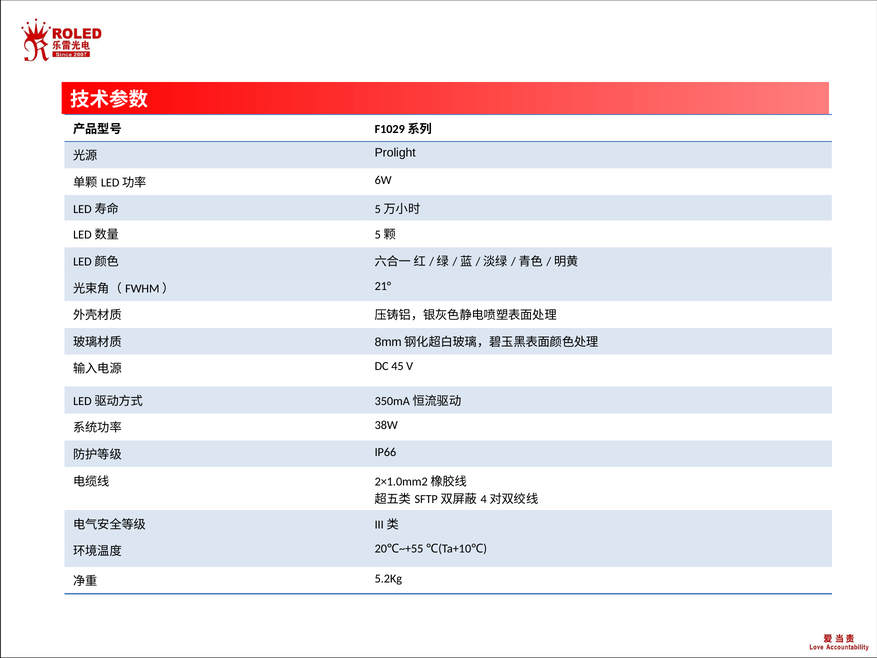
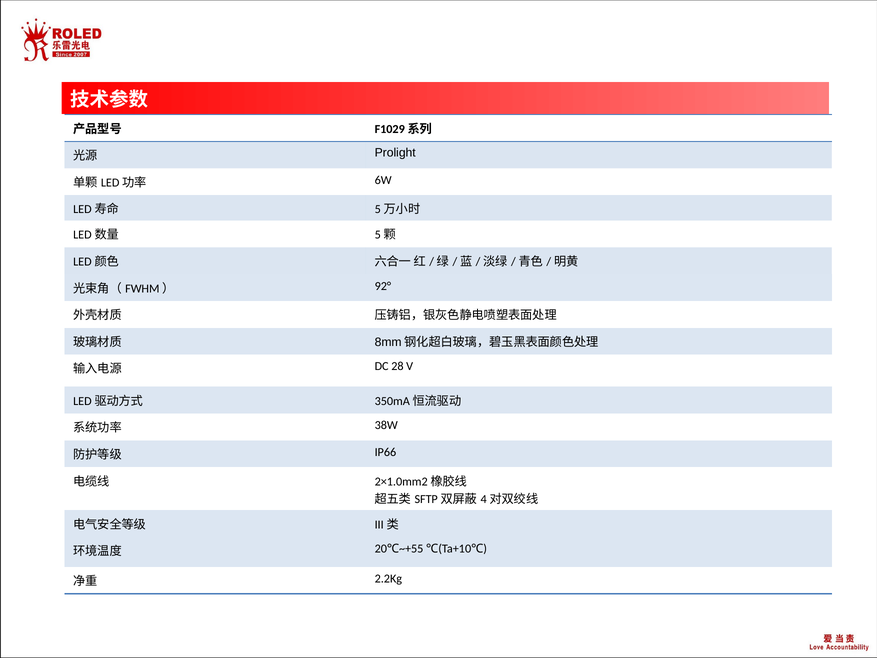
21°: 21° -> 92°
45: 45 -> 28
5.2Kg: 5.2Kg -> 2.2Kg
